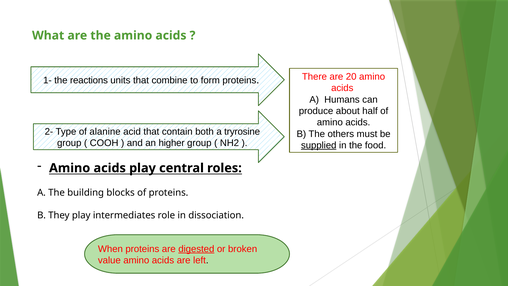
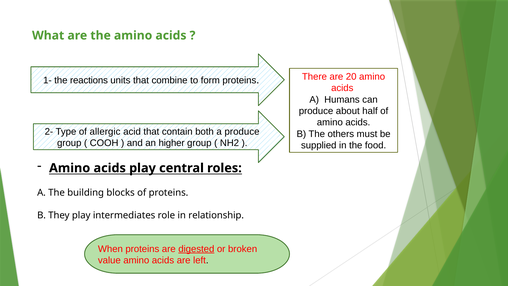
alanine: alanine -> allergic
a tryrosine: tryrosine -> produce
supplied underline: present -> none
dissociation: dissociation -> relationship
